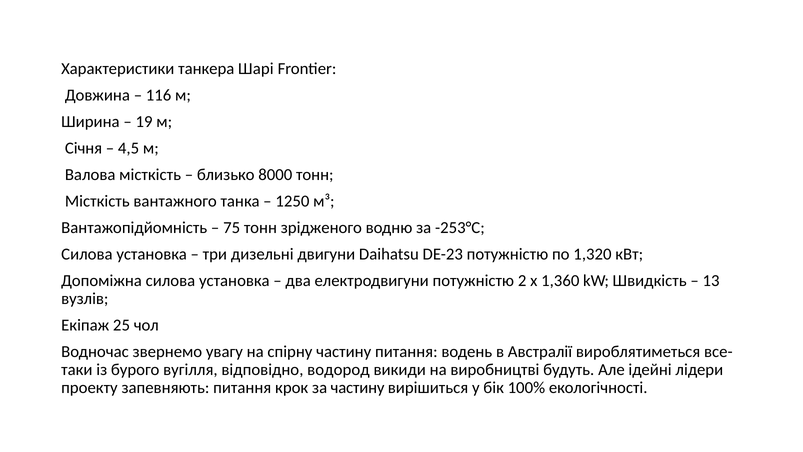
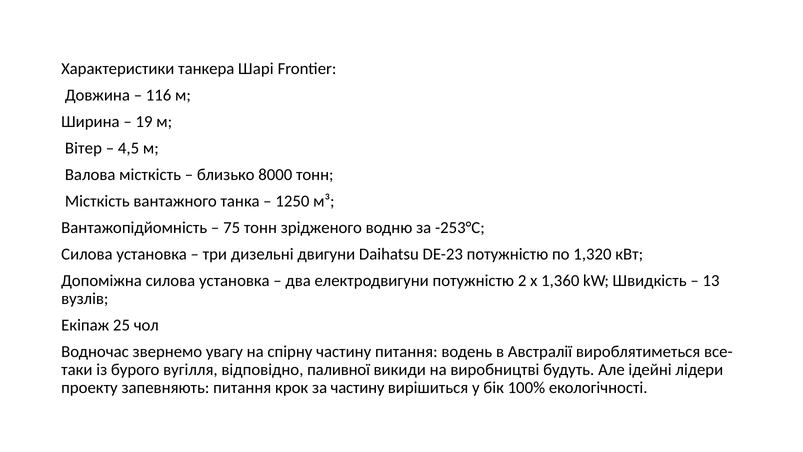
Січня: Січня -> Вітер
водород: водород -> паливної
